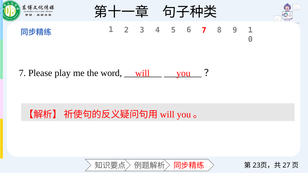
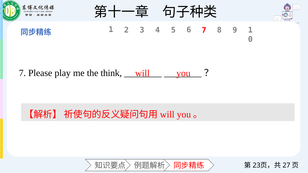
word: word -> think
